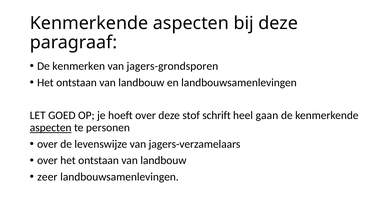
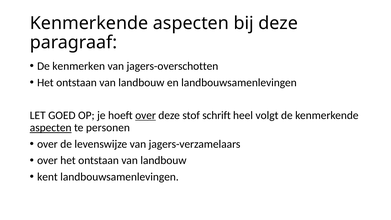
jagers-grondsporen: jagers-grondsporen -> jagers-overschotten
over at (146, 115) underline: none -> present
gaan: gaan -> volgt
zeer: zeer -> kent
